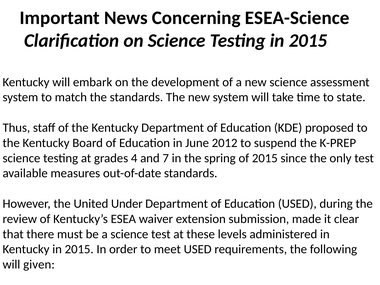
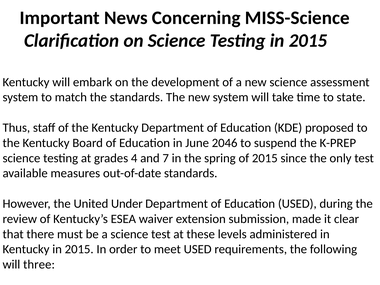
ESEA-Science: ESEA-Science -> MISS-Science
2012: 2012 -> 2046
given: given -> three
